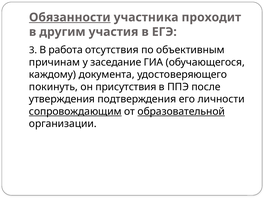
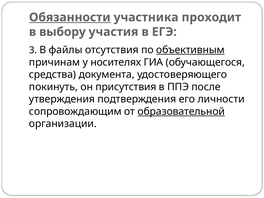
другим: другим -> выбору
работа: работа -> файлы
объективным underline: none -> present
заседание: заседание -> носителях
каждому: каждому -> средства
сопровождающим underline: present -> none
